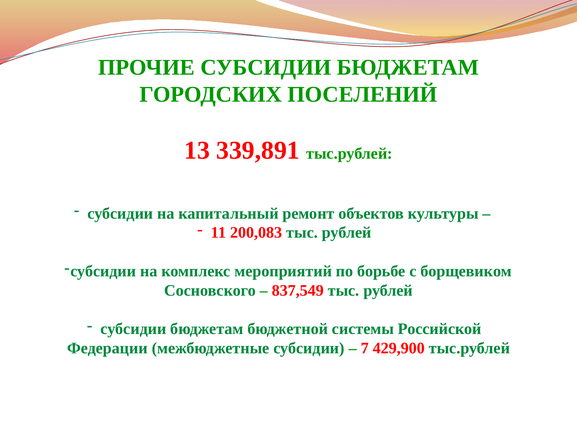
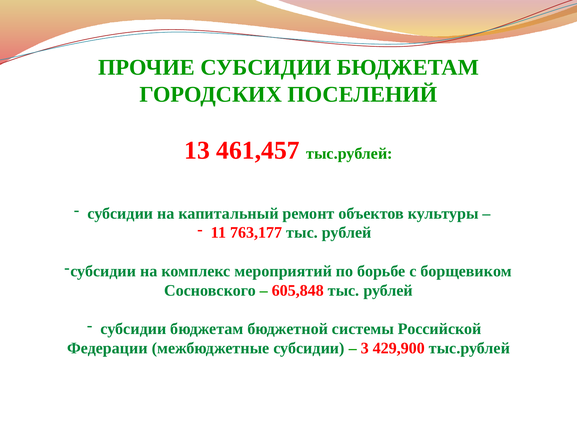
339,891: 339,891 -> 461,457
200,083: 200,083 -> 763,177
837,549: 837,549 -> 605,848
7: 7 -> 3
